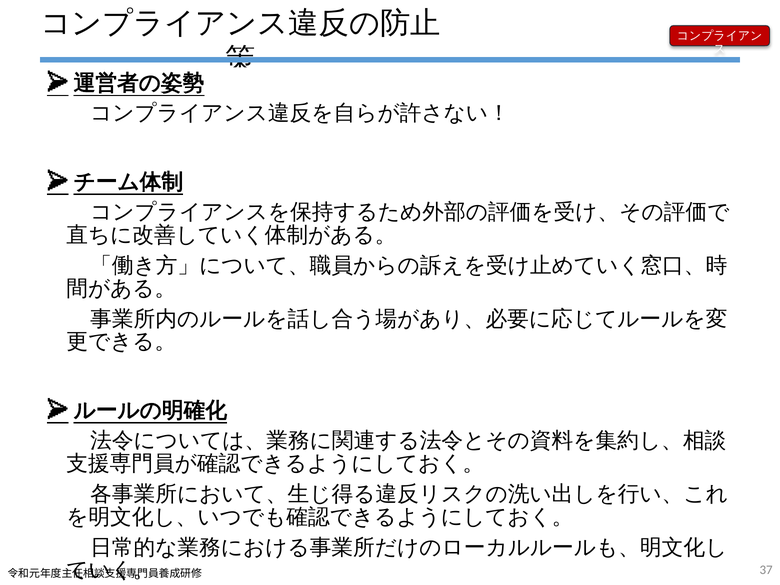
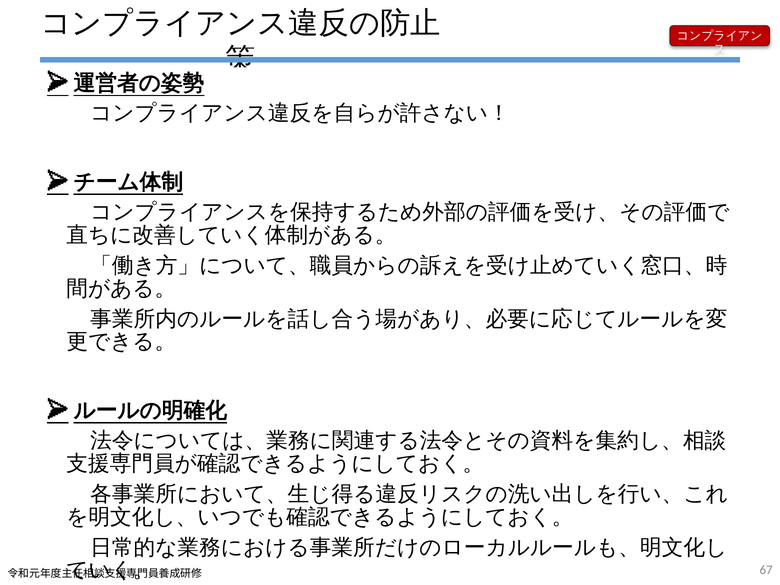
37: 37 -> 67
